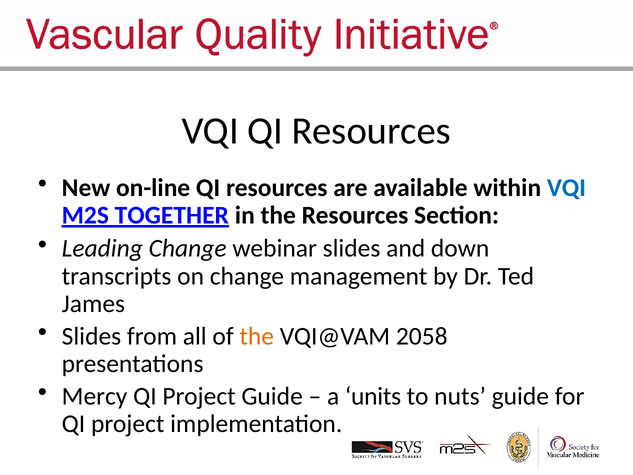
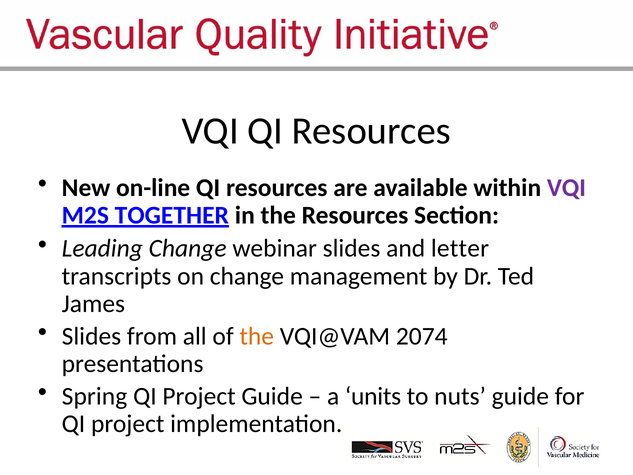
VQI at (566, 188) colour: blue -> purple
down: down -> letter
2058: 2058 -> 2074
Mercy: Mercy -> Spring
